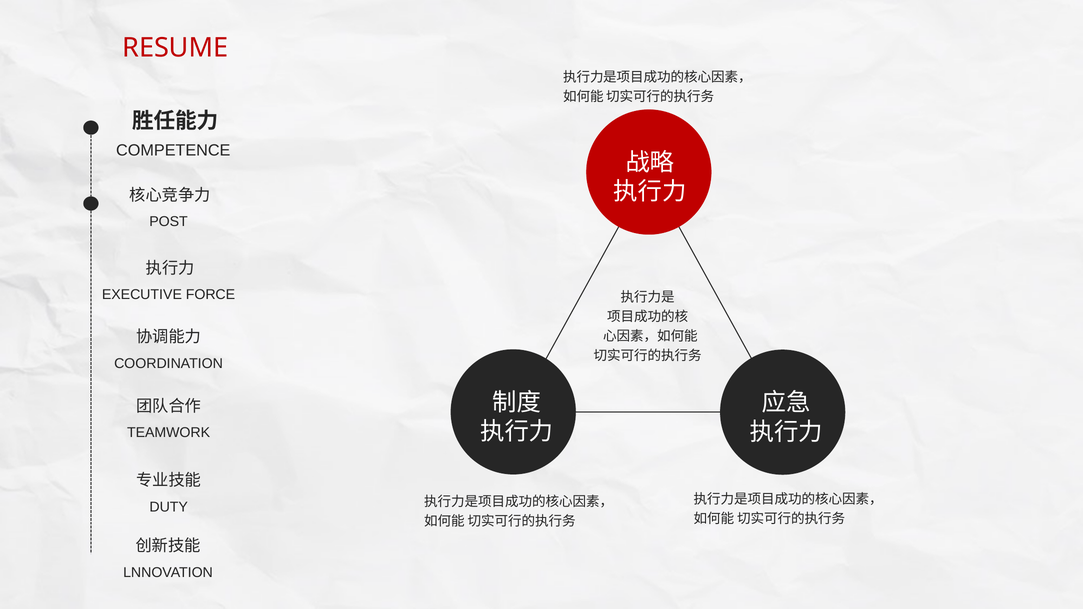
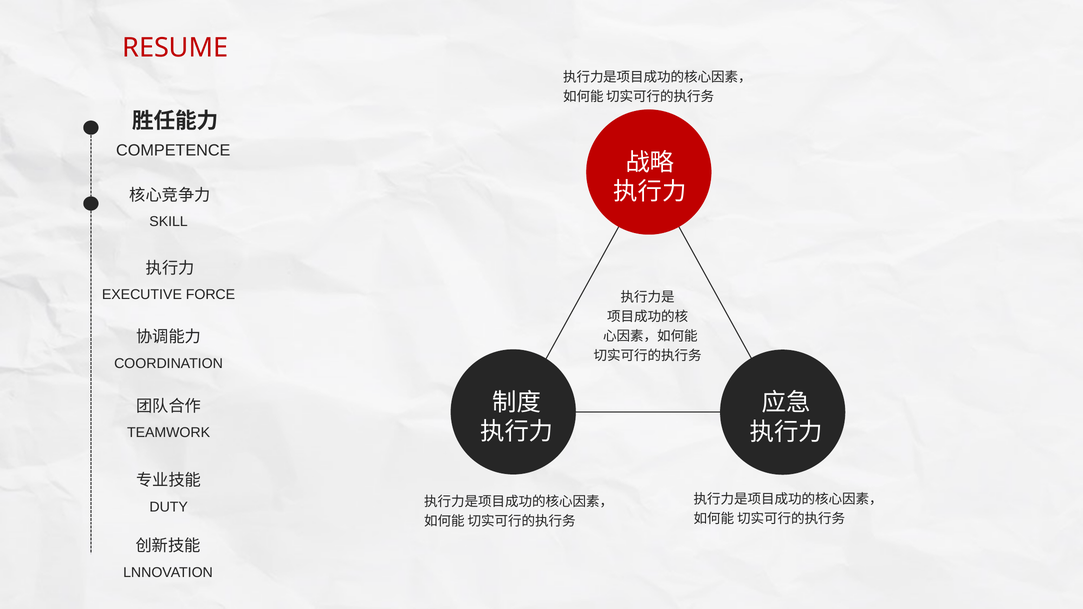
POST: POST -> SKILL
